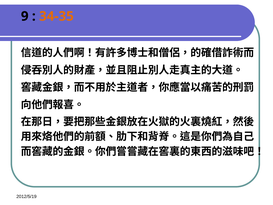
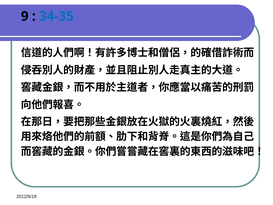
34-35 colour: orange -> blue
